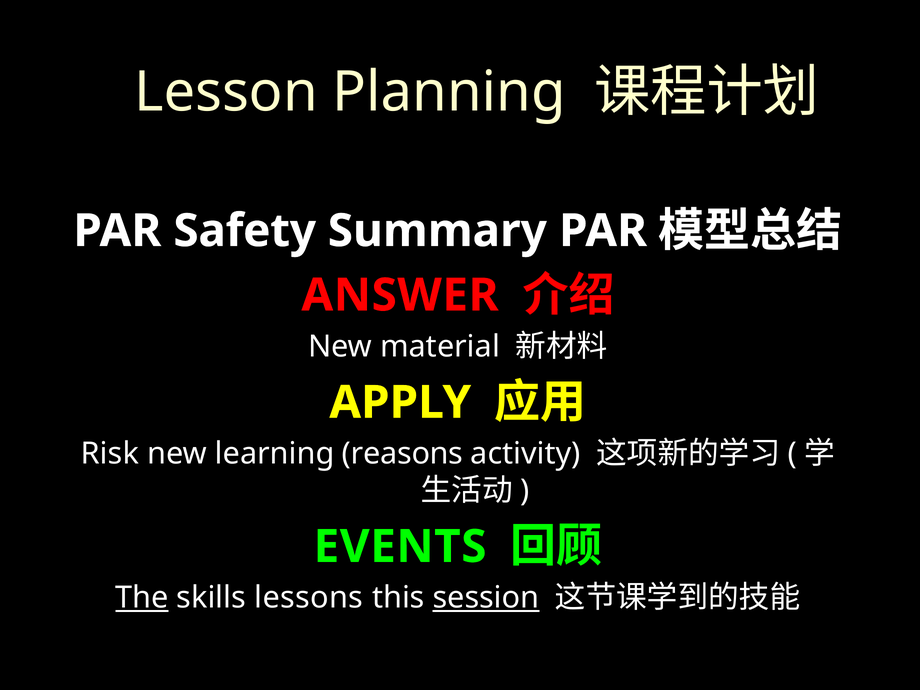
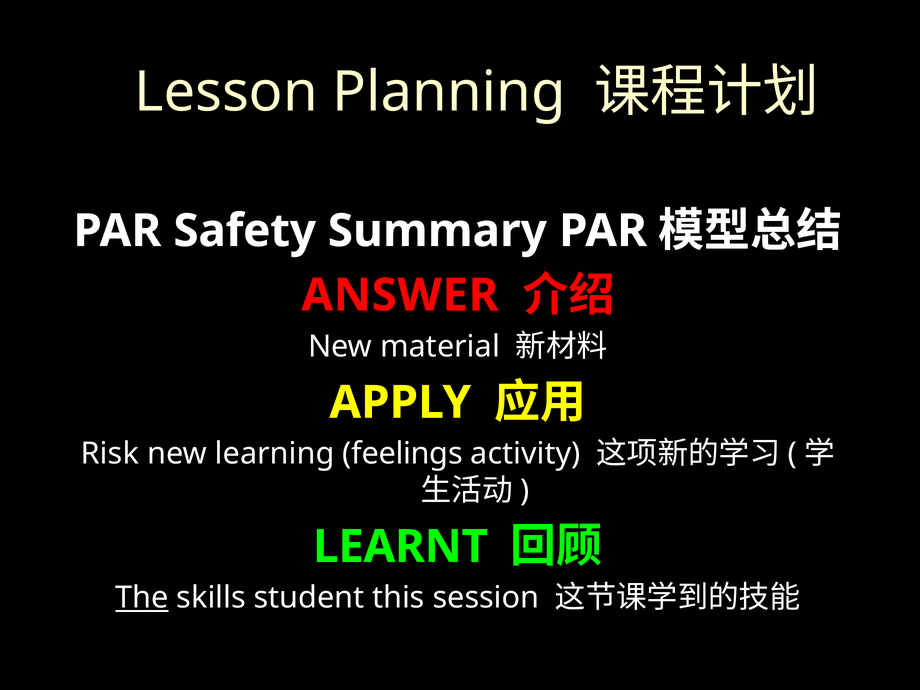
reasons: reasons -> feelings
EVENTS: EVENTS -> LEARNT
lessons: lessons -> student
session underline: present -> none
